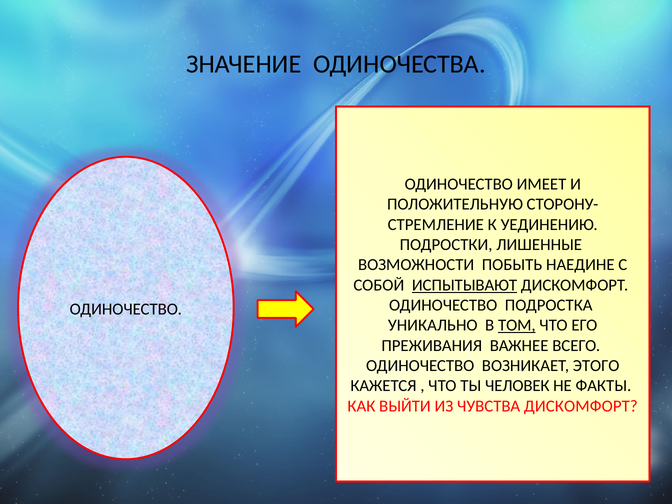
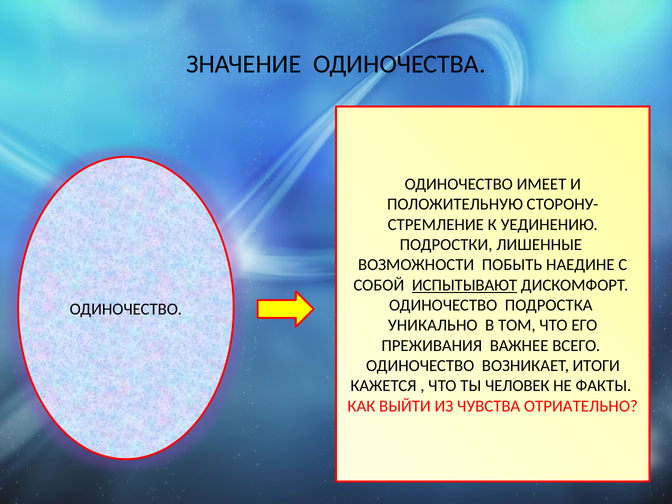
ТОМ underline: present -> none
ЭТОГО: ЭТОГО -> ИТОГИ
ЧУВСТВА ДИСКОМФОРТ: ДИСКОМФОРТ -> ОТРИАТЕЛЬНО
